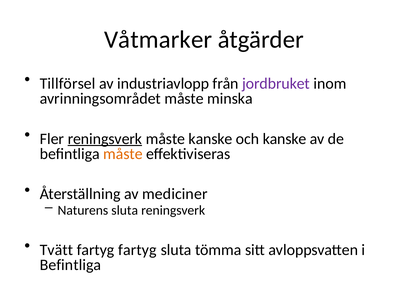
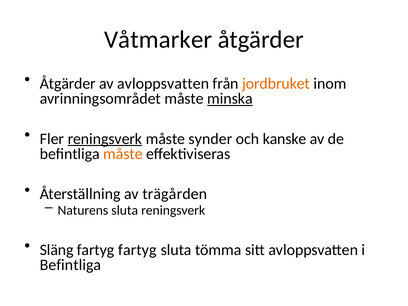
Tillförsel at (68, 83): Tillförsel -> Åtgärder
av industriavlopp: industriavlopp -> avloppsvatten
jordbruket colour: purple -> orange
minska underline: none -> present
måste kanske: kanske -> synder
mediciner: mediciner -> trägården
Tvätt: Tvätt -> Släng
